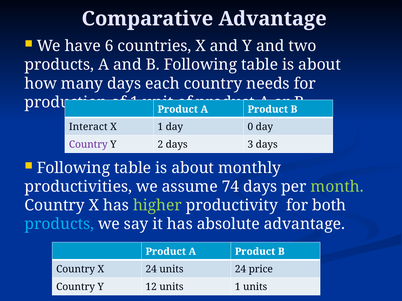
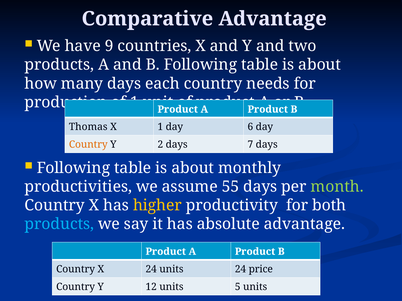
6: 6 -> 9
Interact: Interact -> Thomas
0: 0 -> 6
Country at (88, 145) colour: purple -> orange
3: 3 -> 7
74: 74 -> 55
higher colour: light green -> yellow
units 1: 1 -> 5
